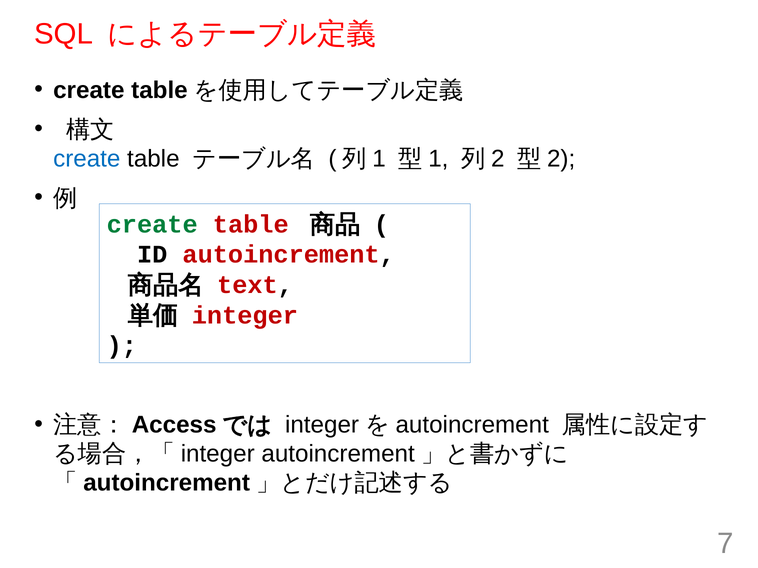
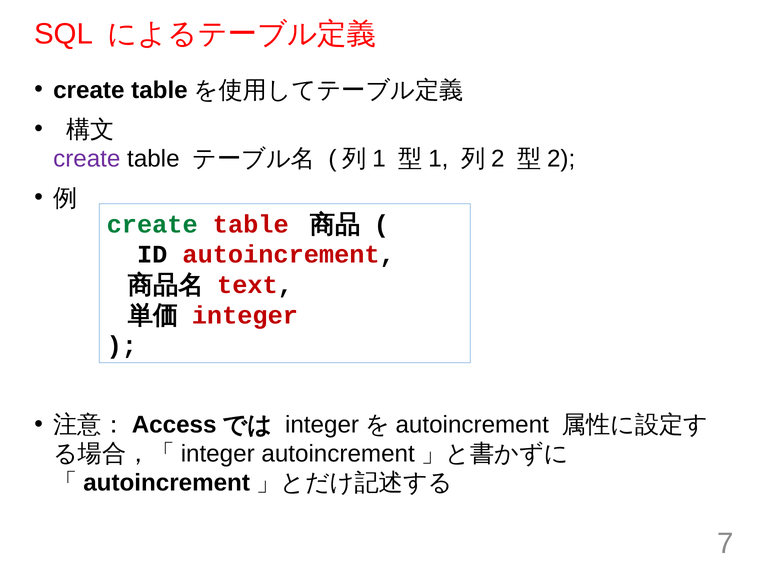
create at (87, 159) colour: blue -> purple
